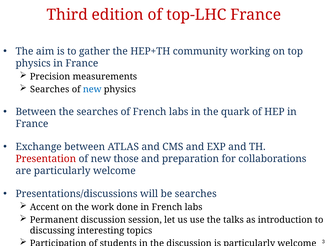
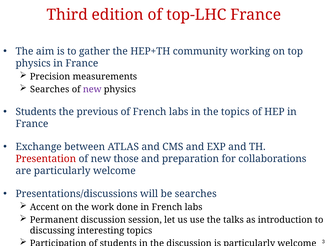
new at (92, 89) colour: blue -> purple
Between at (36, 112): Between -> Students
the searches: searches -> previous
the quark: quark -> topics
